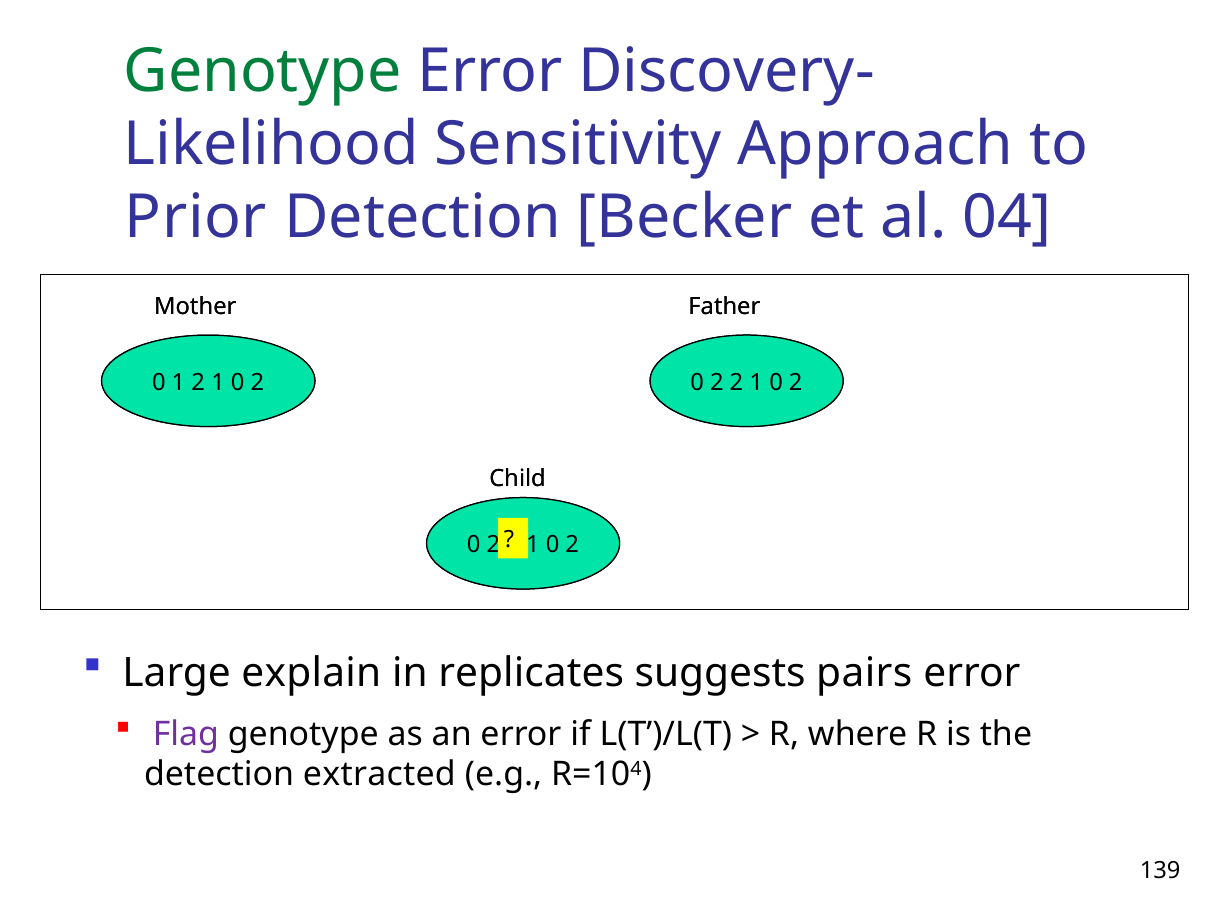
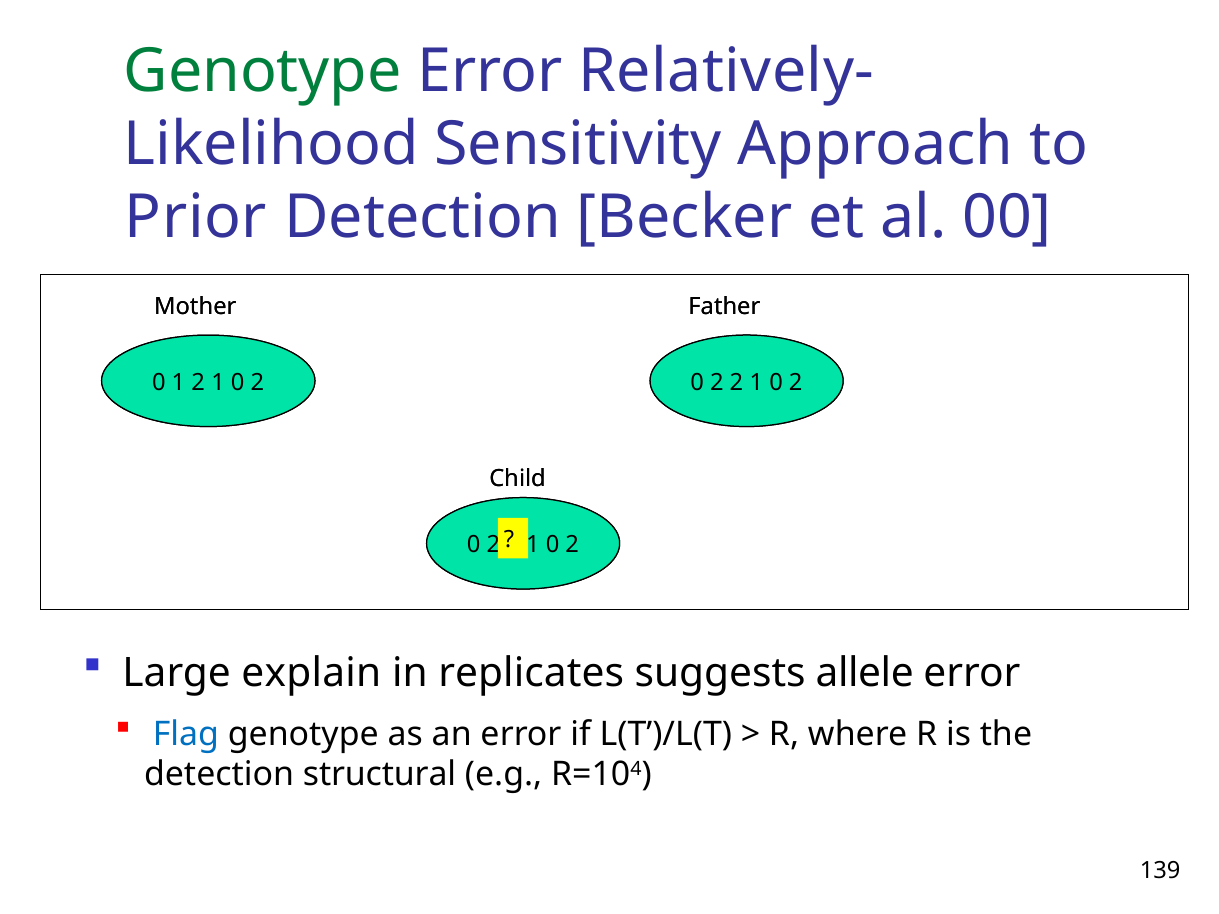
Discovery-: Discovery- -> Relatively-
04: 04 -> 00
pairs: pairs -> allele
Flag colour: purple -> blue
extracted: extracted -> structural
